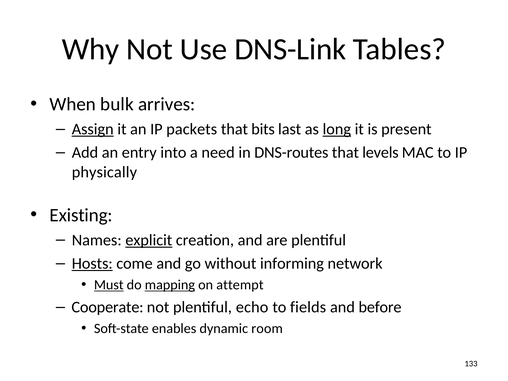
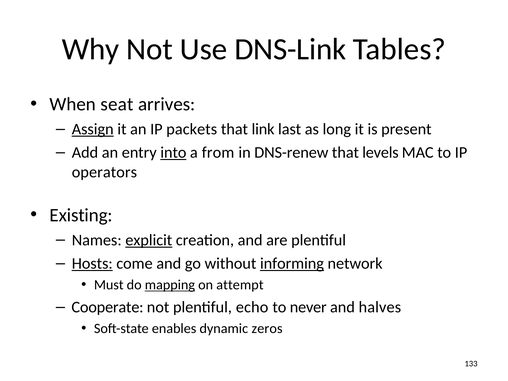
bulk: bulk -> seat
bits: bits -> link
long underline: present -> none
into underline: none -> present
need: need -> from
DNS-routes: DNS-routes -> DNS-renew
physically: physically -> operators
informing underline: none -> present
Must underline: present -> none
fields: fields -> never
before: before -> halves
room: room -> zeros
